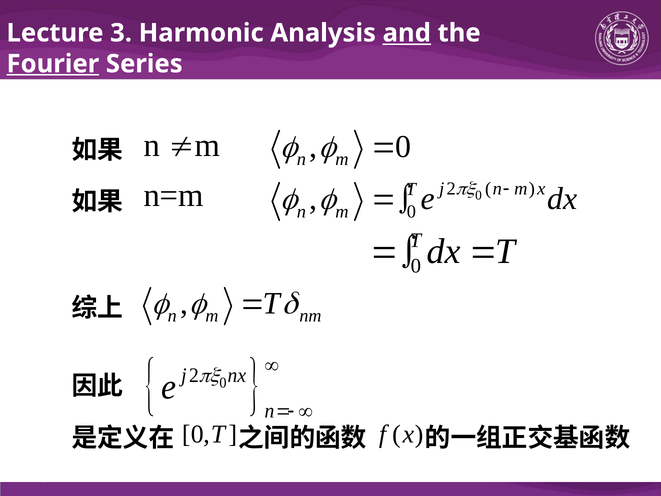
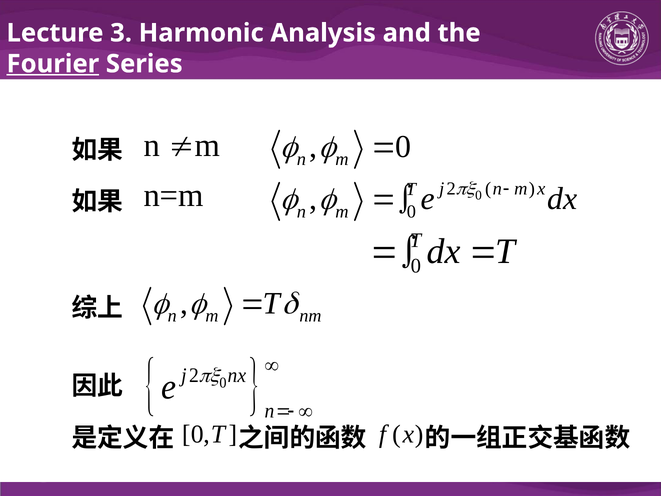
and underline: present -> none
